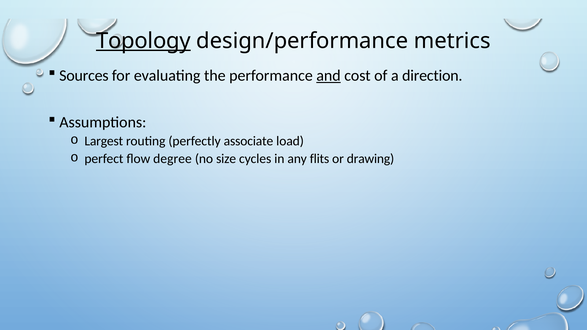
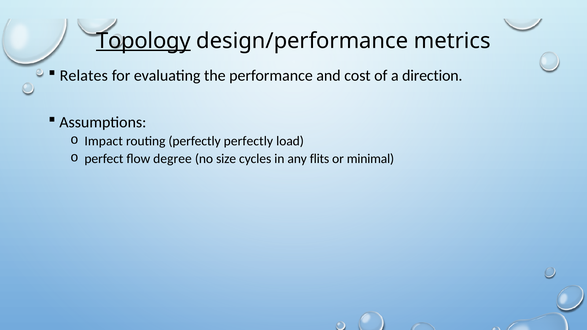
Sources: Sources -> Relates
and underline: present -> none
Largest: Largest -> Impact
perfectly associate: associate -> perfectly
drawing: drawing -> minimal
